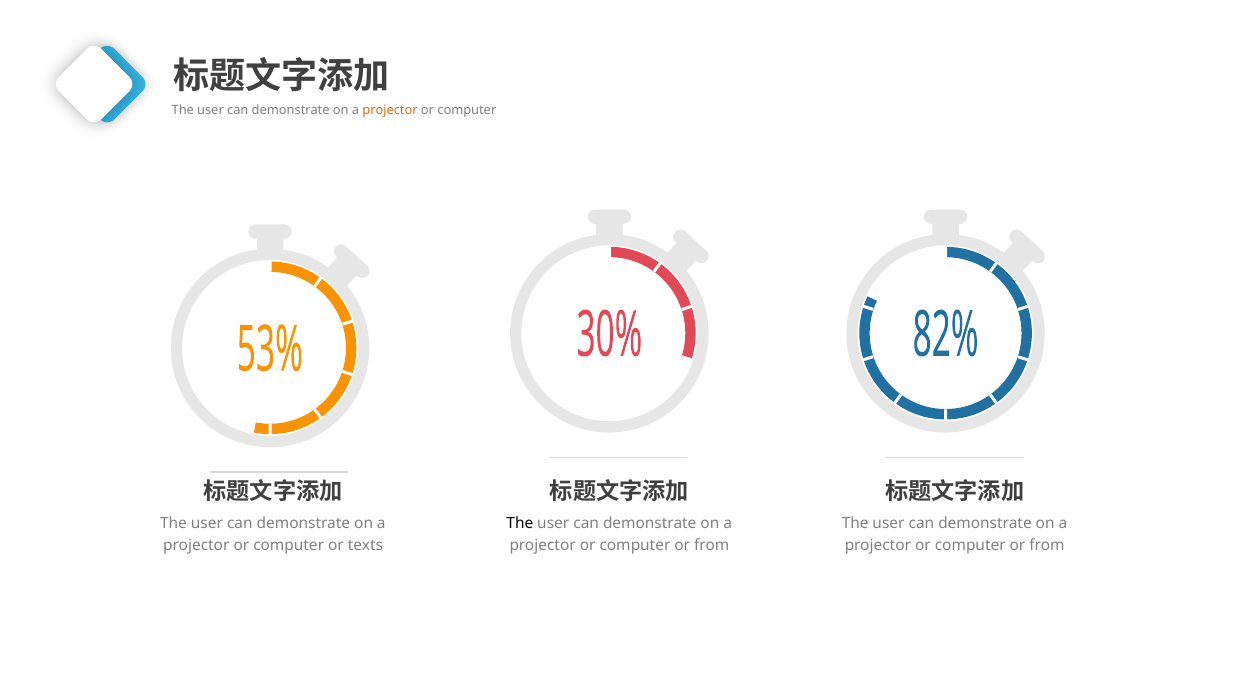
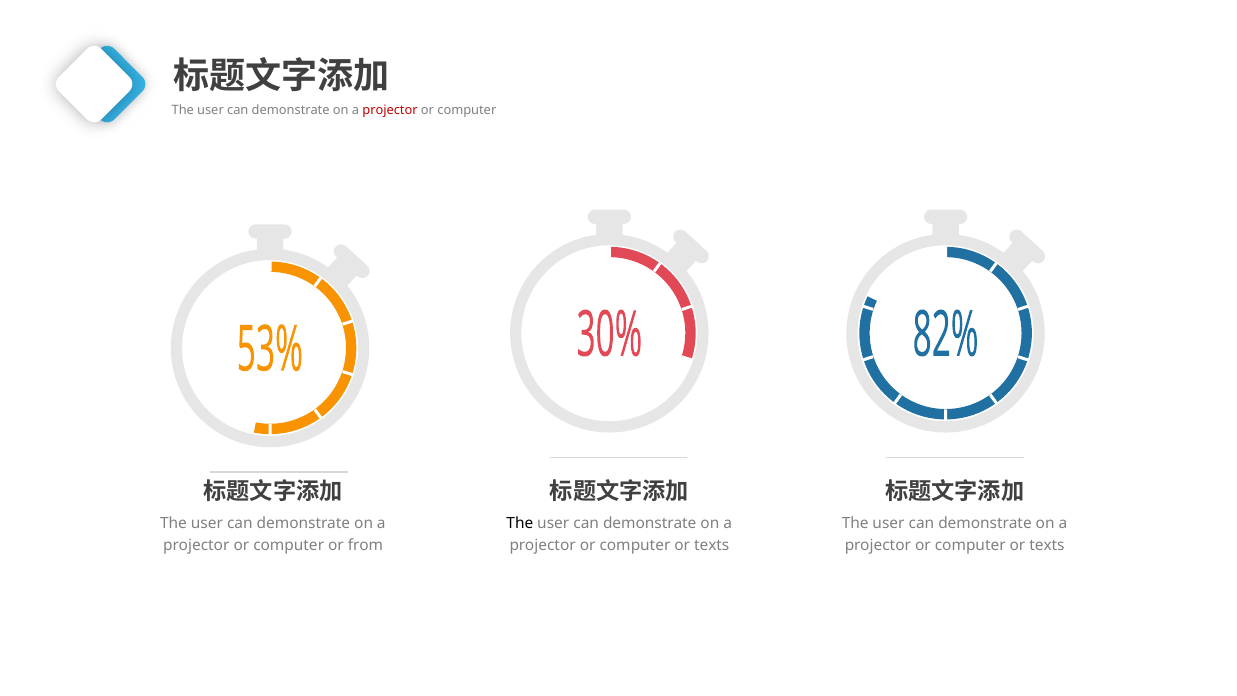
projector at (390, 110) colour: orange -> red
texts: texts -> from
from at (712, 545): from -> texts
from at (1047, 545): from -> texts
